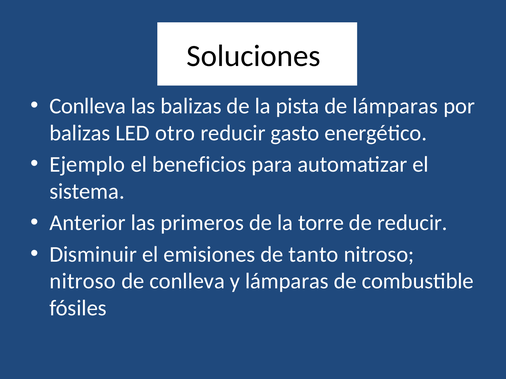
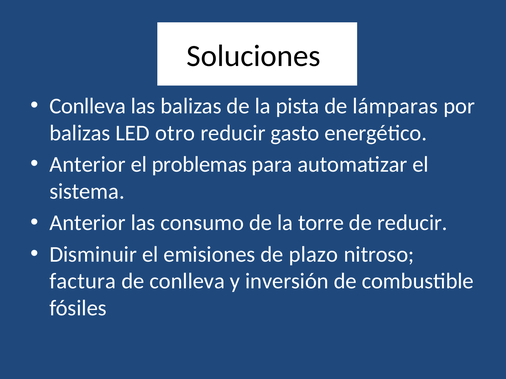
Ejemplo at (87, 165): Ejemplo -> Anterior
beneficios: beneficios -> problemas
primeros: primeros -> consumo
tanto: tanto -> plazo
nitroso at (83, 282): nitroso -> factura
y lámparas: lámparas -> inversión
